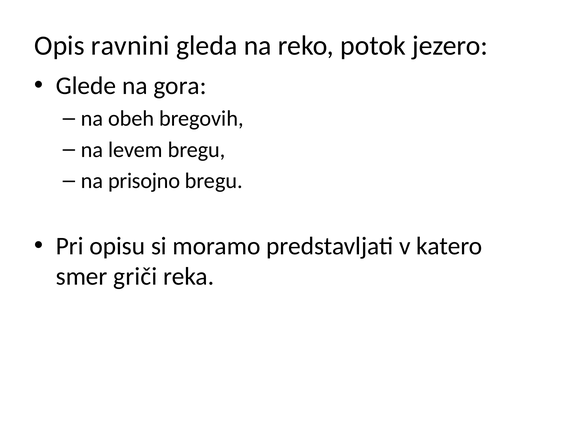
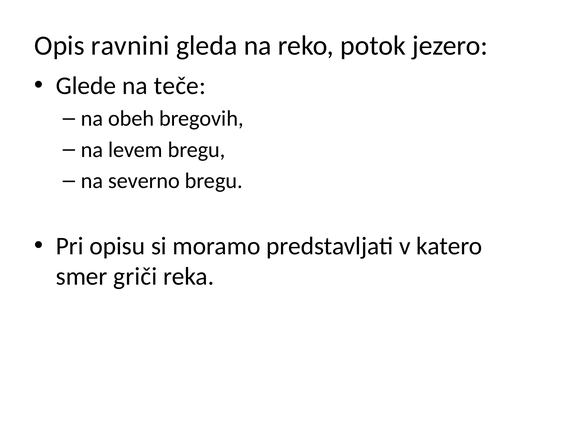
gora: gora -> teče
prisojno: prisojno -> severno
